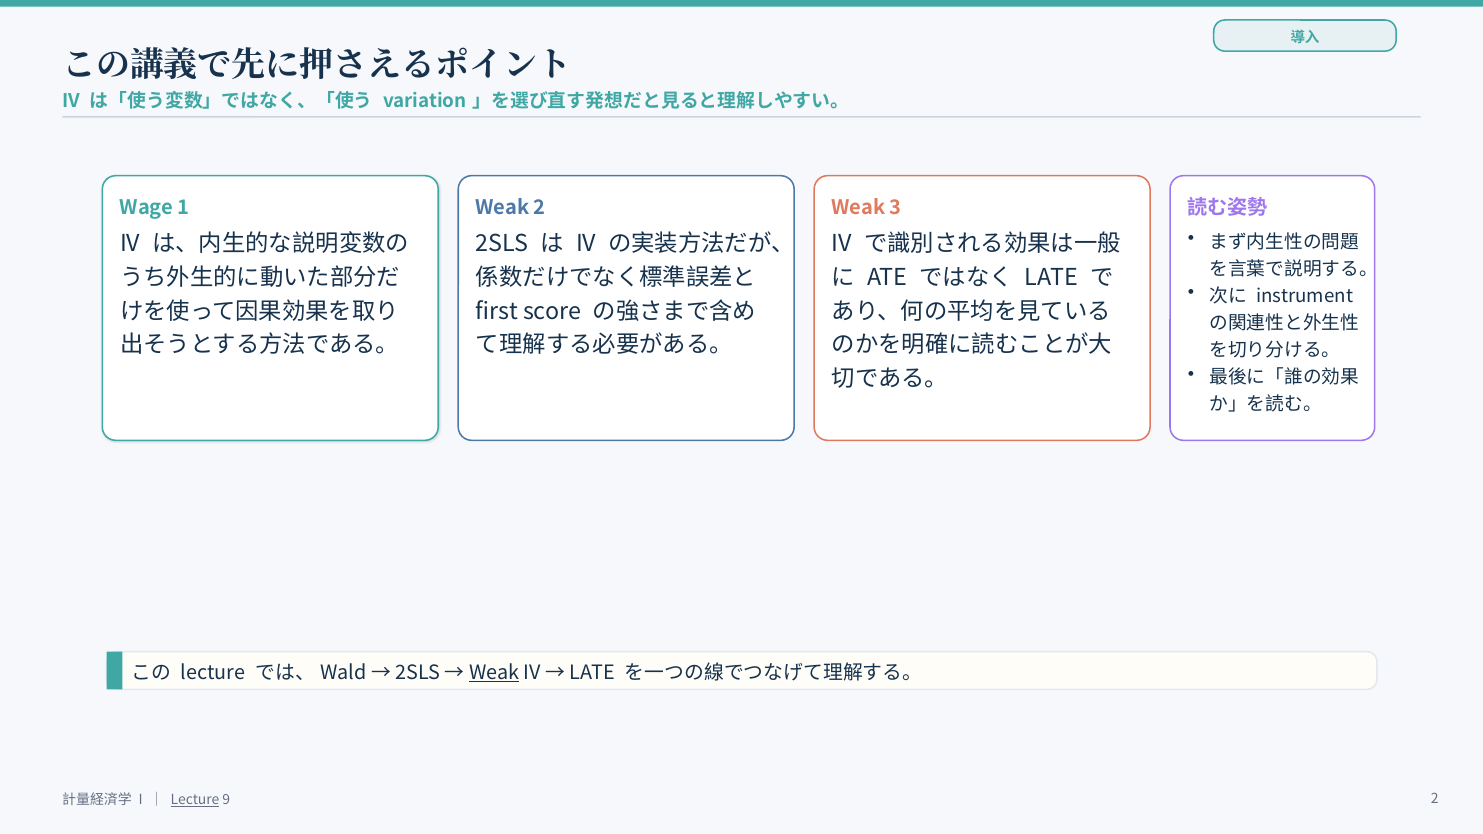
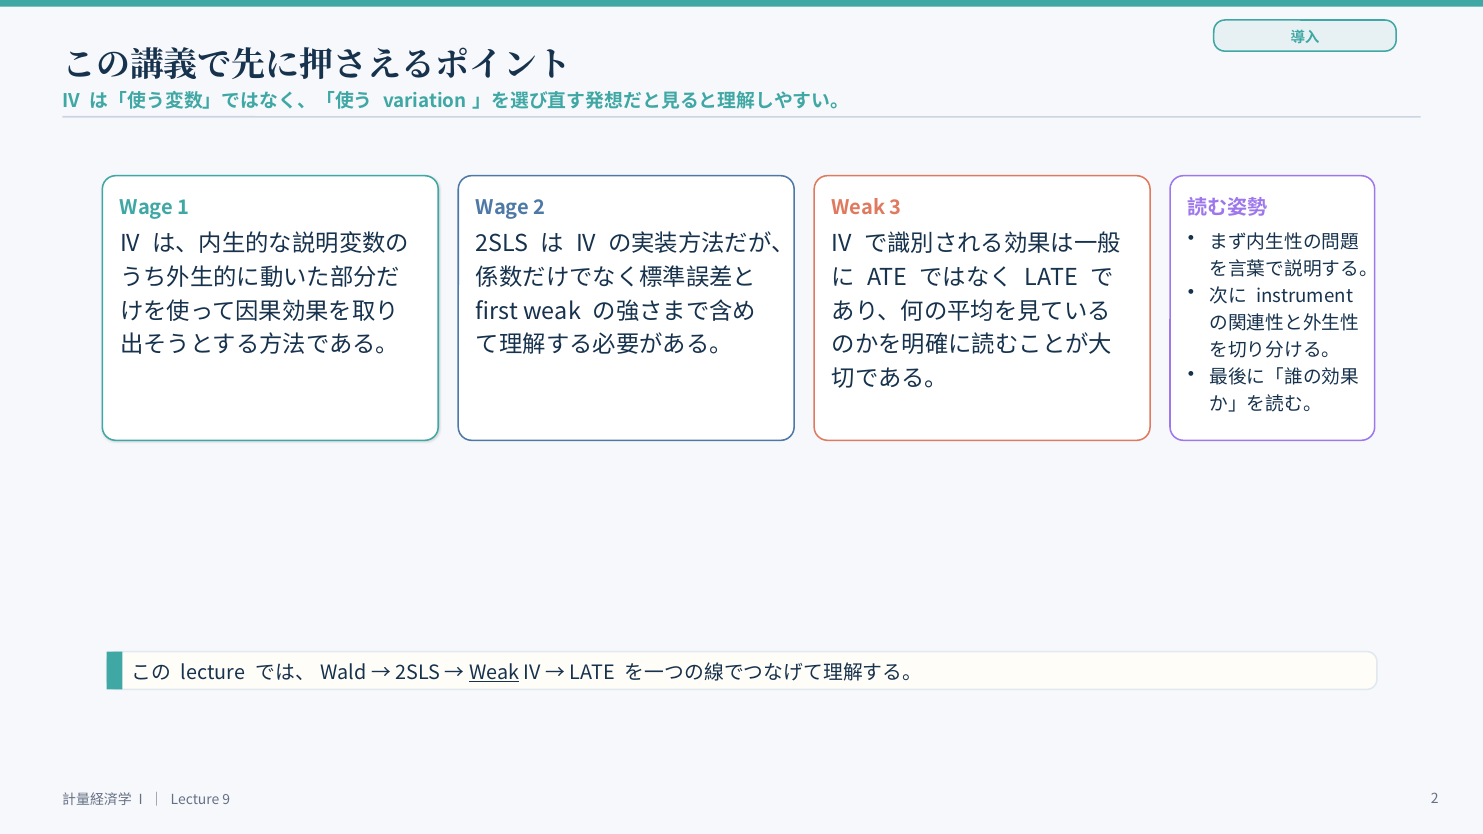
Weak at (502, 208): Weak -> Wage
first score: score -> weak
Lecture at (195, 801) underline: present -> none
